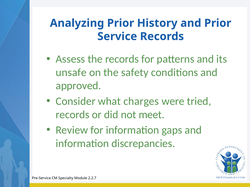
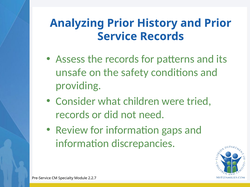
approved: approved -> providing
charges: charges -> children
meet: meet -> need
